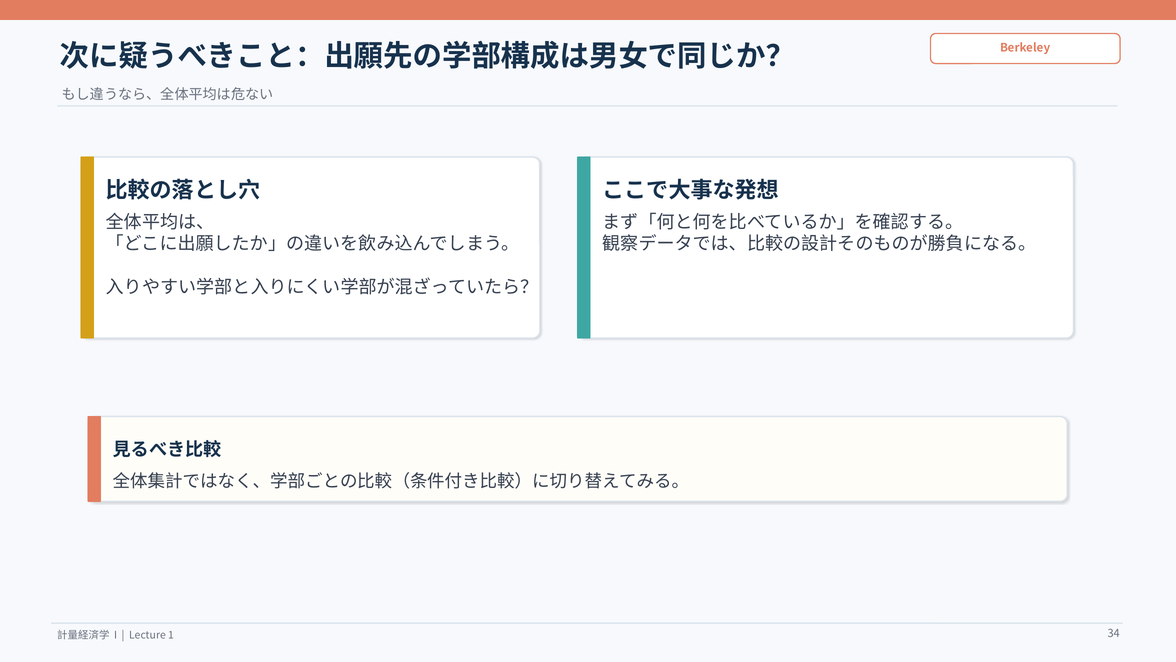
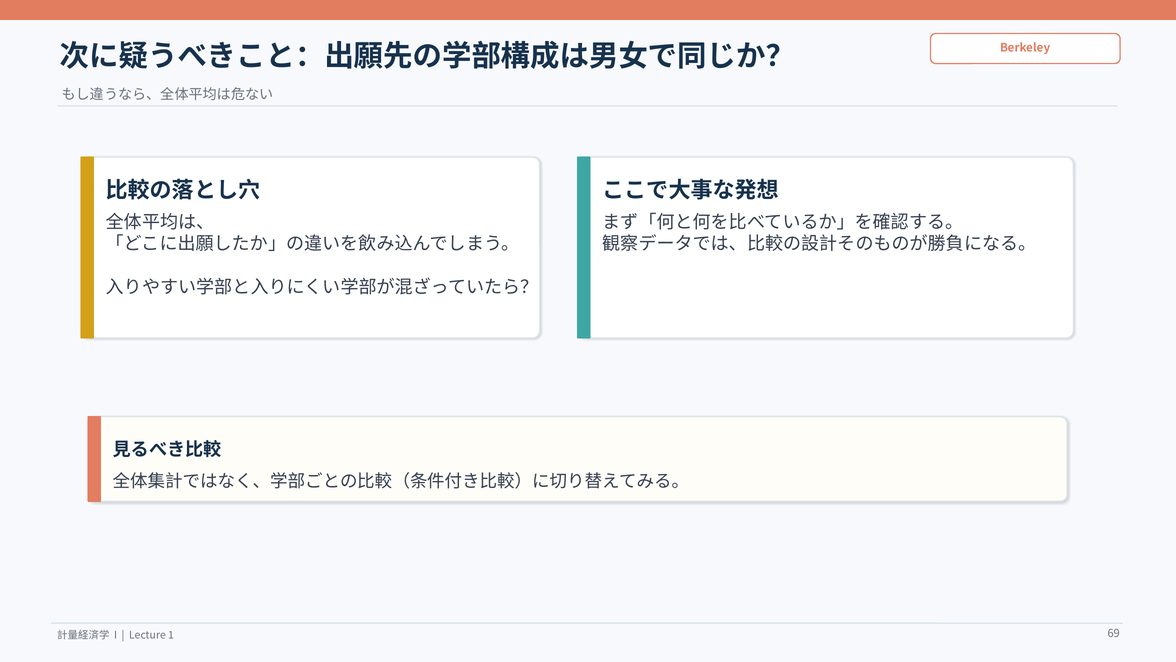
34: 34 -> 69
